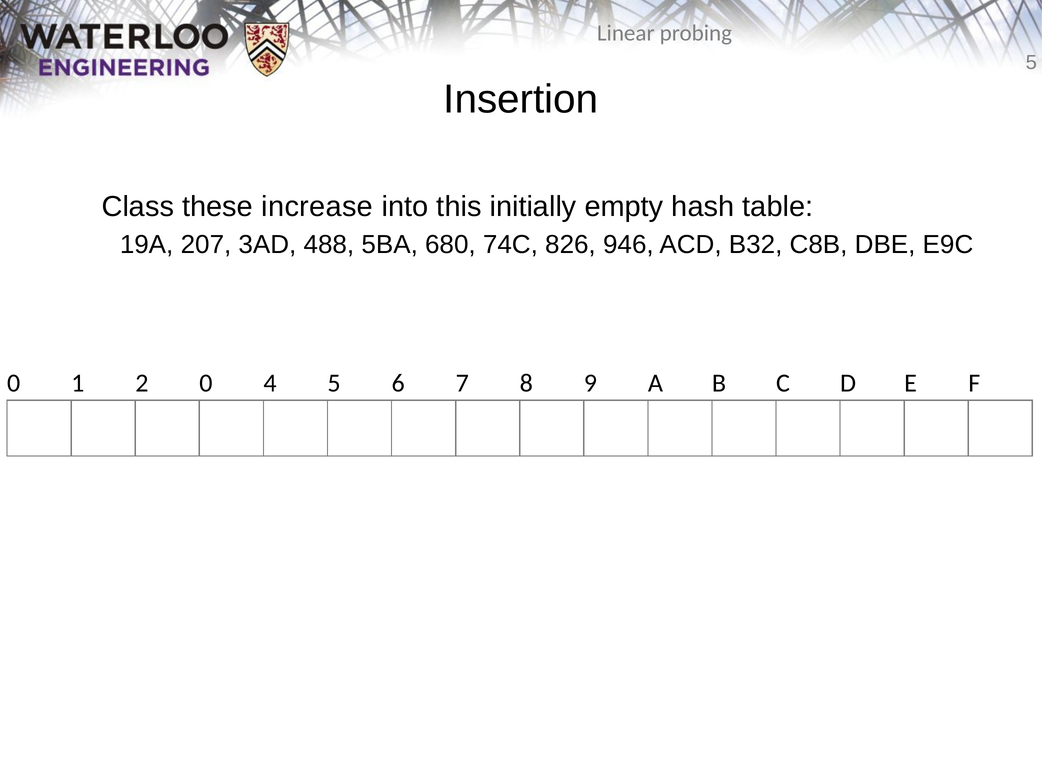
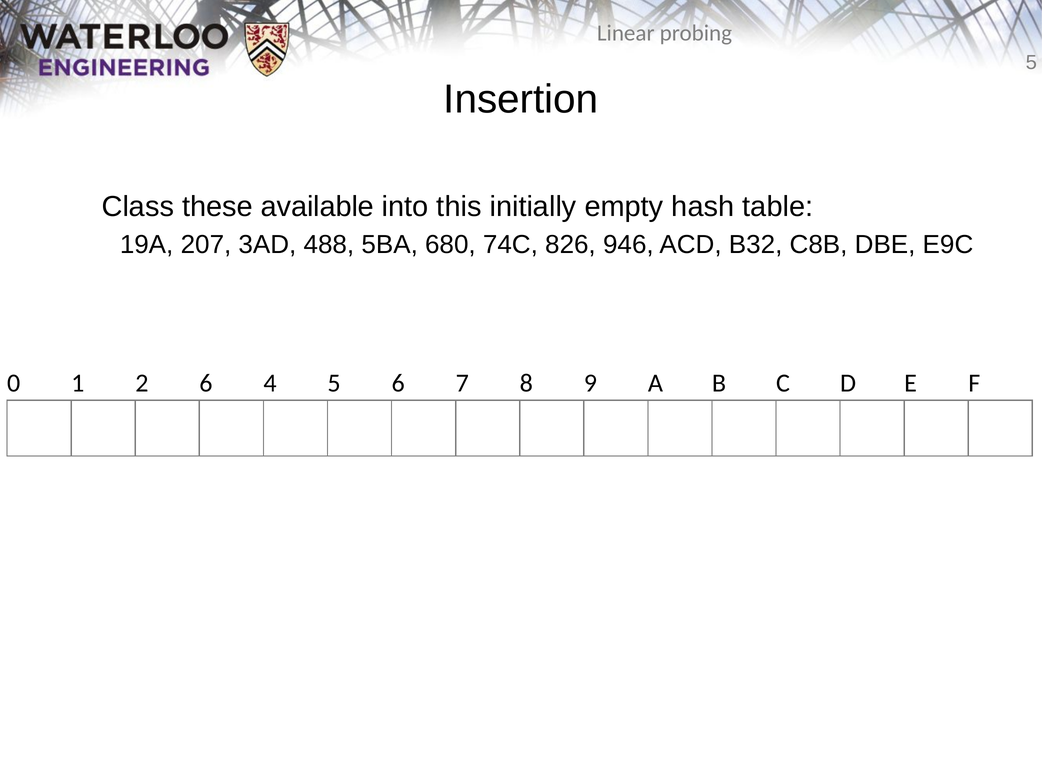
increase: increase -> available
2 0: 0 -> 6
